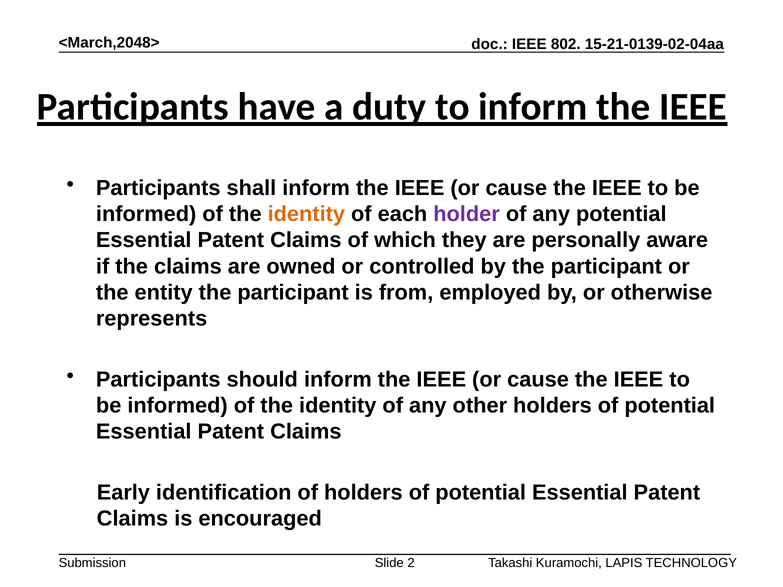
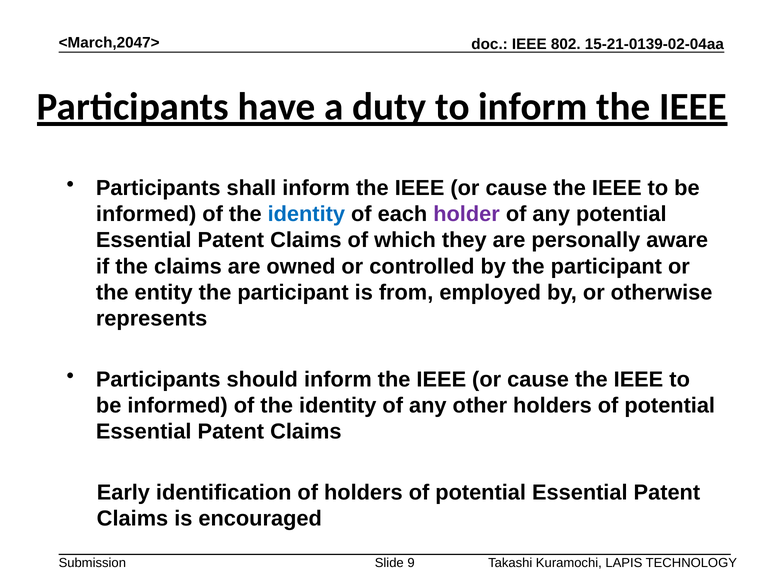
<March,2048>: <March,2048> -> <March,2047>
identity at (306, 214) colour: orange -> blue
2: 2 -> 9
